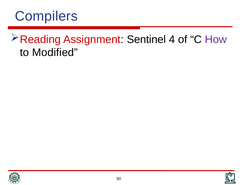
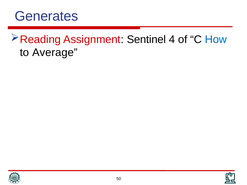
Compilers: Compilers -> Generates
How colour: purple -> blue
Modified: Modified -> Average
